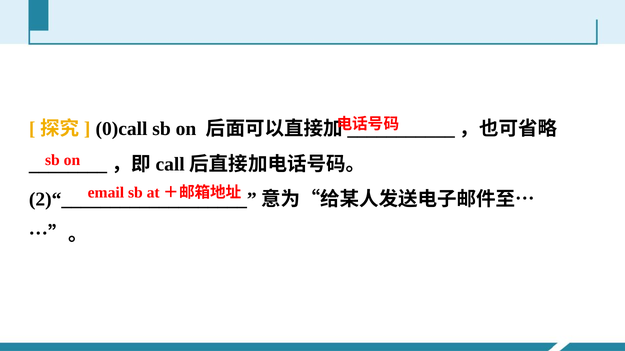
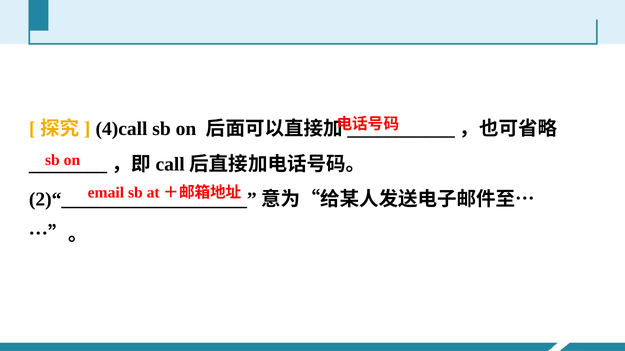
0)call: 0)call -> 4)call
